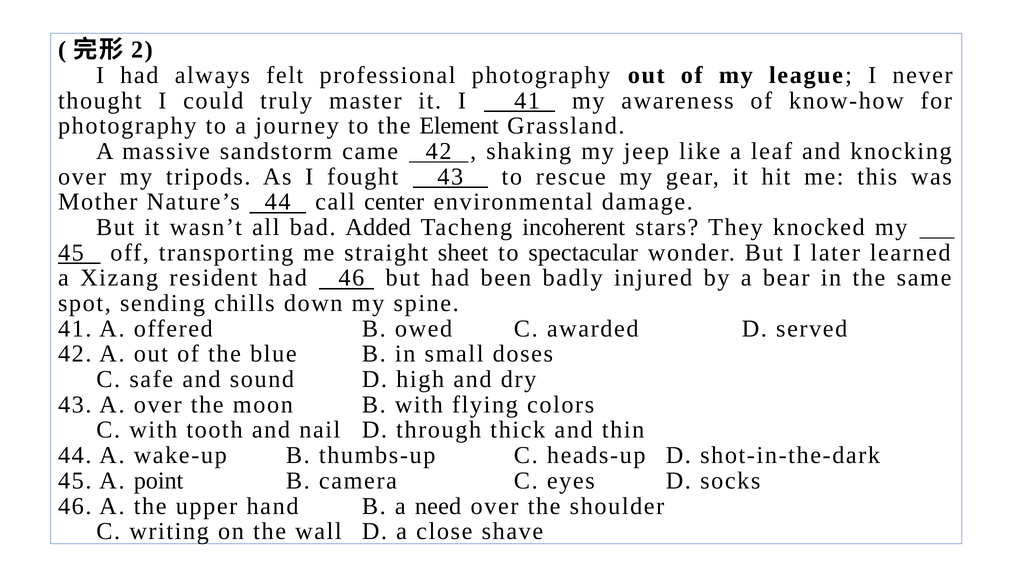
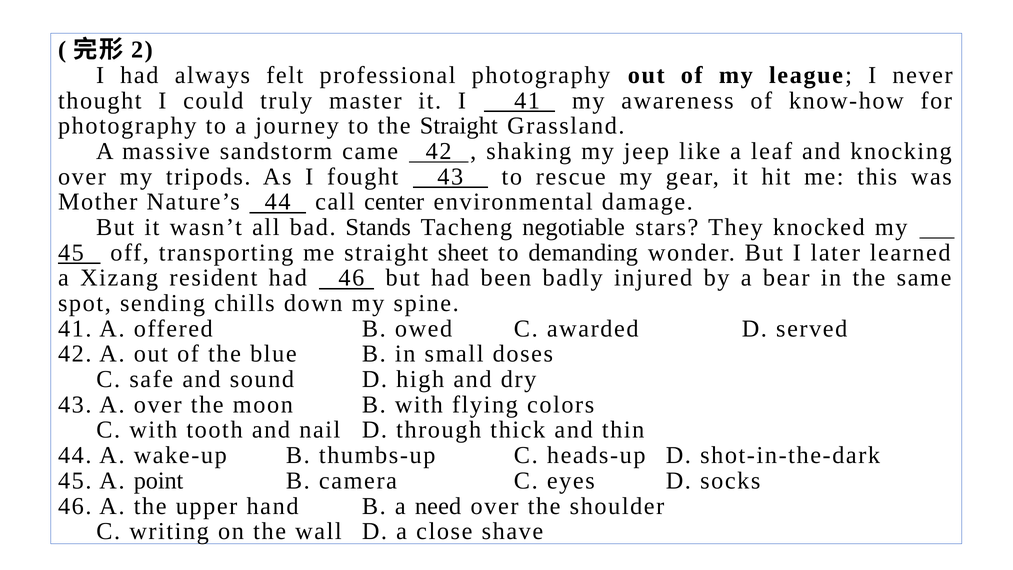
the Element: Element -> Straight
Added: Added -> Stands
incoherent: incoherent -> negotiable
spectacular: spectacular -> demanding
